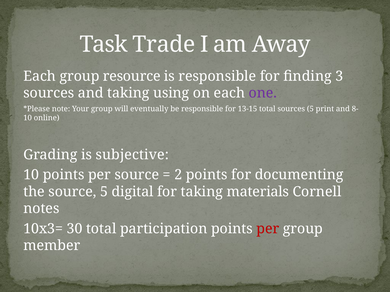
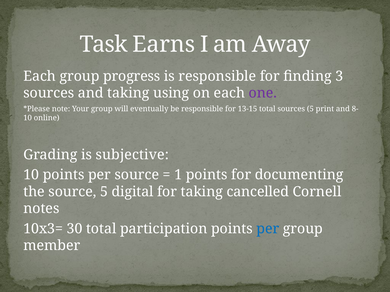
Trade: Trade -> Earns
resource: resource -> progress
2: 2 -> 1
materials: materials -> cancelled
per at (268, 229) colour: red -> blue
